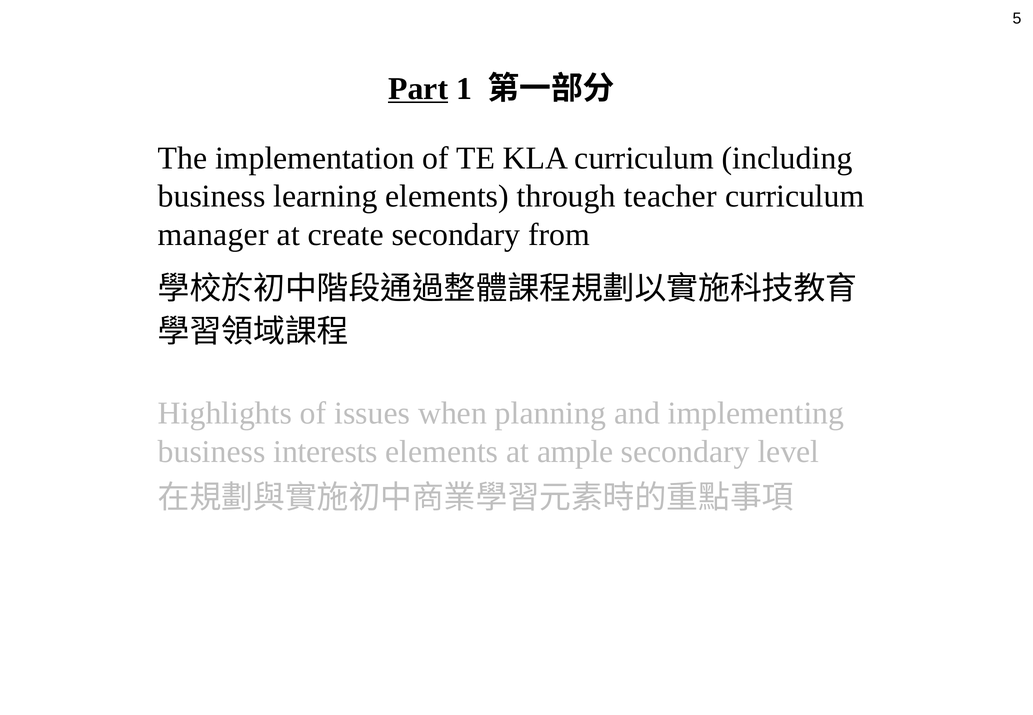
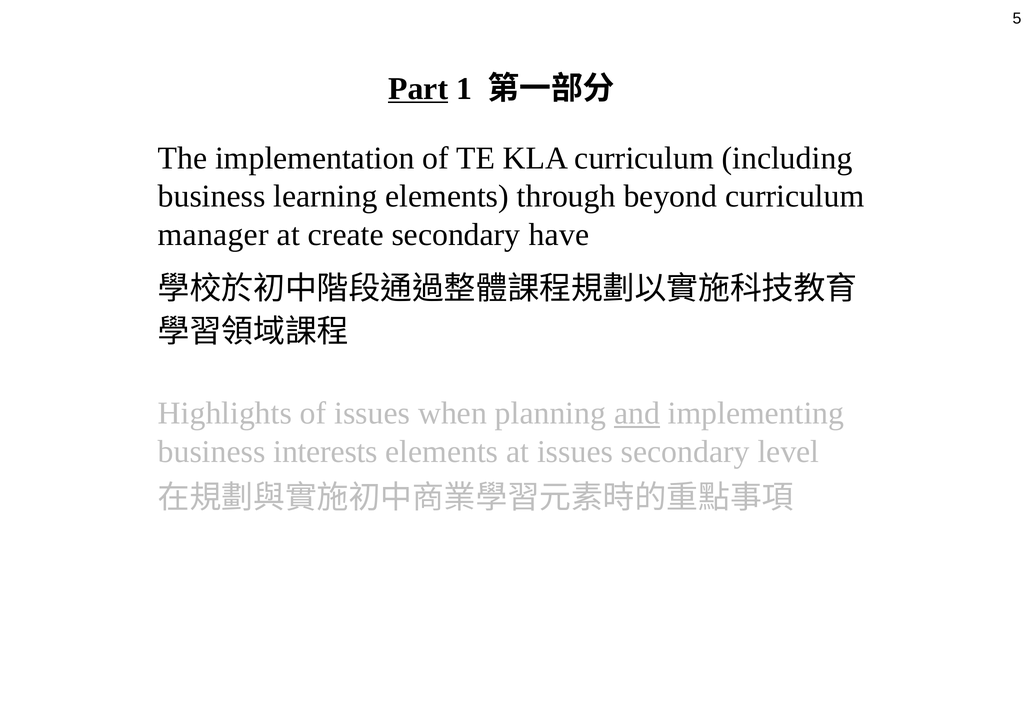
teacher: teacher -> beyond
from: from -> have
and underline: none -> present
at ample: ample -> issues
